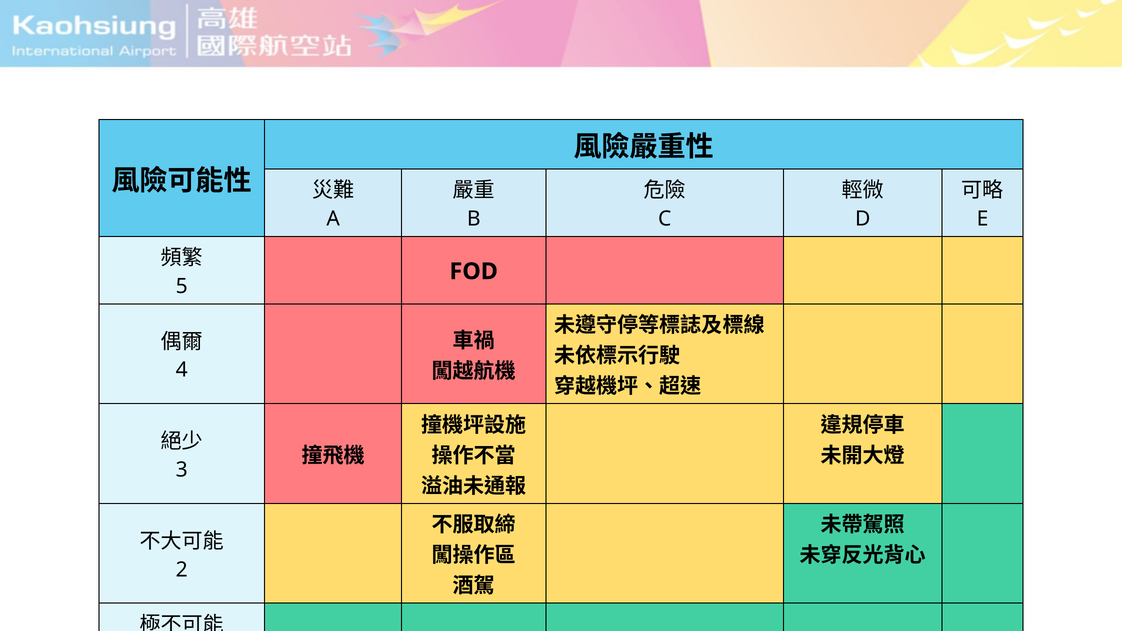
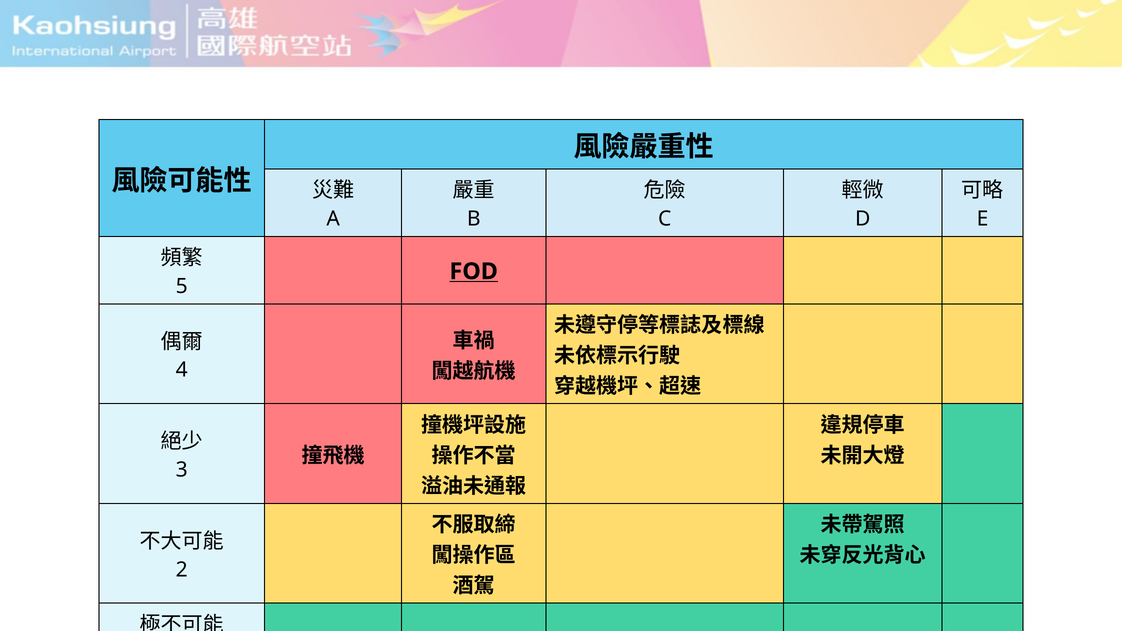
FOD underline: none -> present
